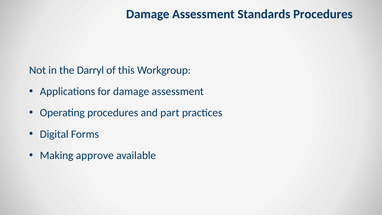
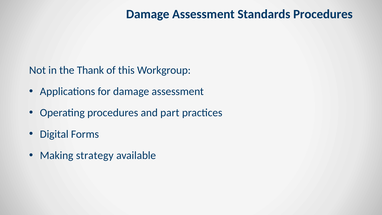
Darryl: Darryl -> Thank
approve: approve -> strategy
